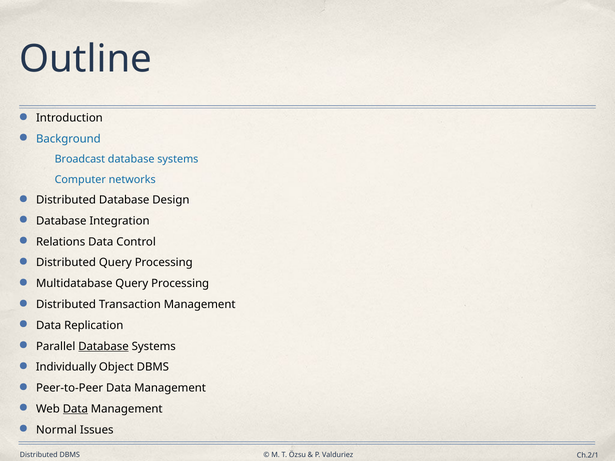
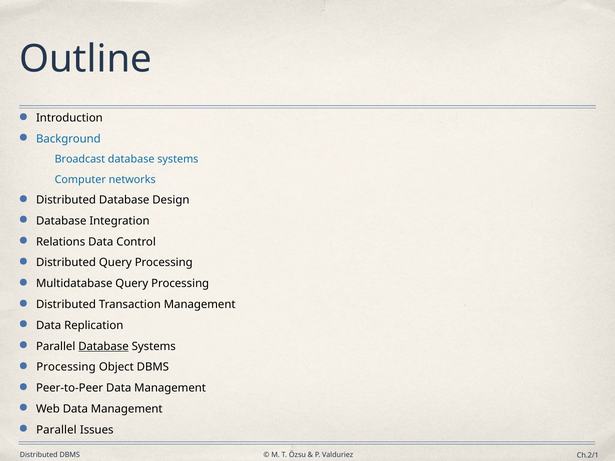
Individually at (66, 367): Individually -> Processing
Data at (75, 409) underline: present -> none
Normal at (56, 430): Normal -> Parallel
